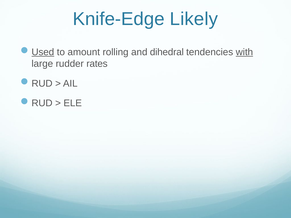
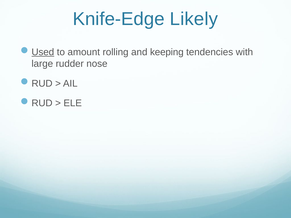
dihedral: dihedral -> keeping
with underline: present -> none
rates: rates -> nose
